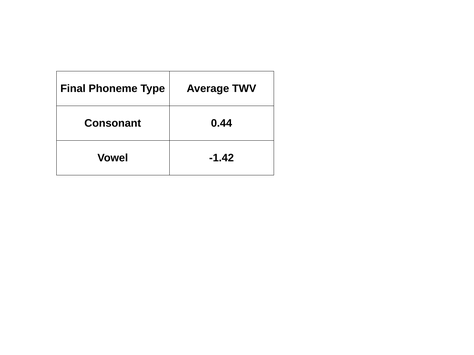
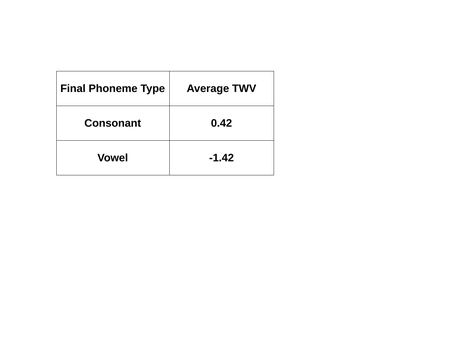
0.44: 0.44 -> 0.42
